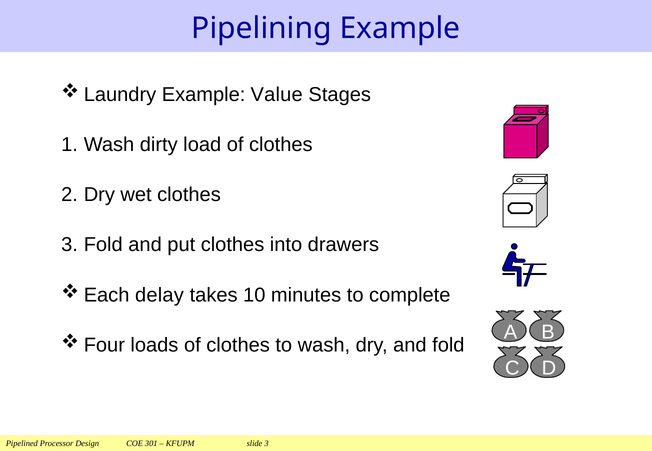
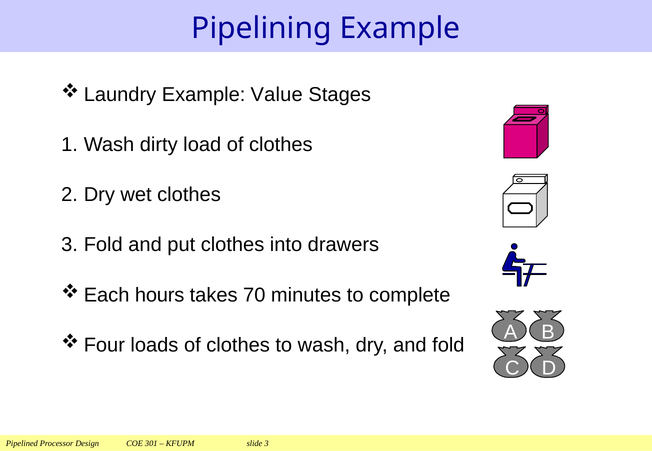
delay: delay -> hours
10: 10 -> 70
